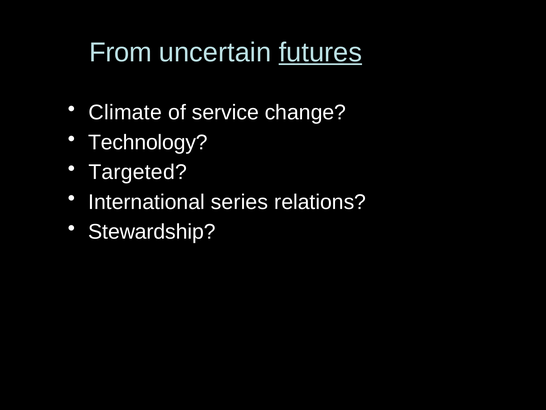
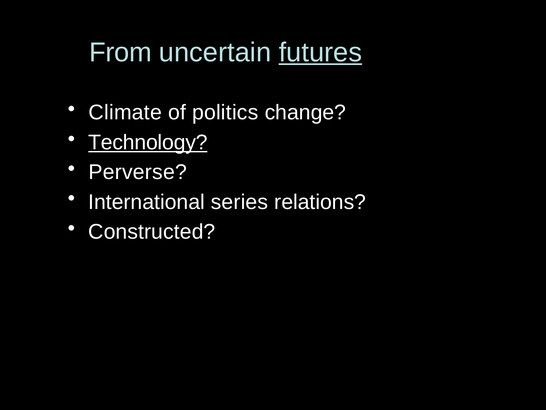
service: service -> politics
Technology underline: none -> present
Targeted: Targeted -> Perverse
Stewardship: Stewardship -> Constructed
